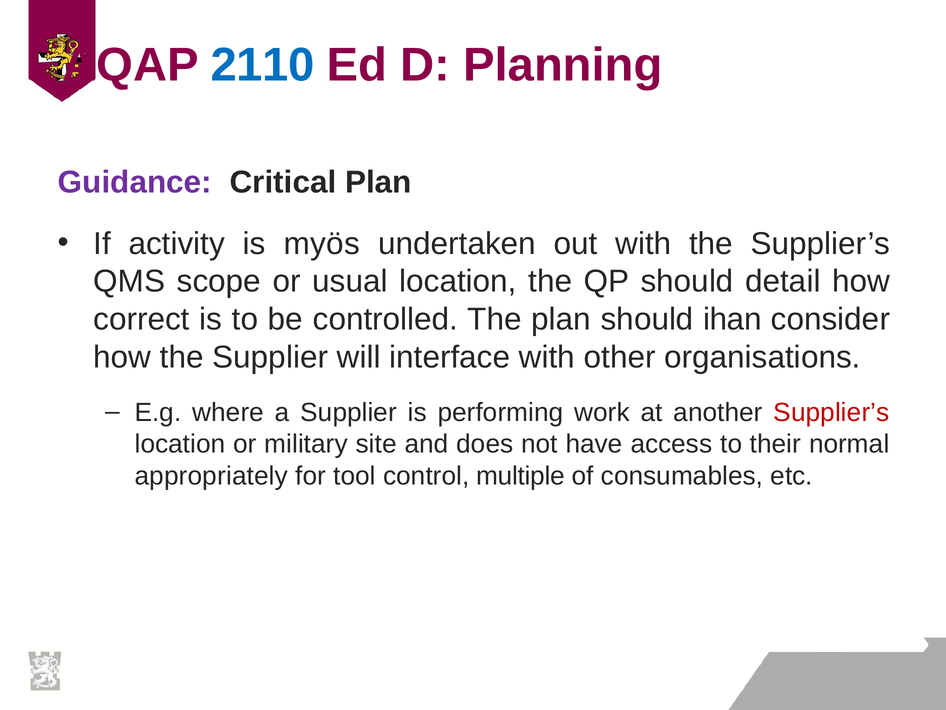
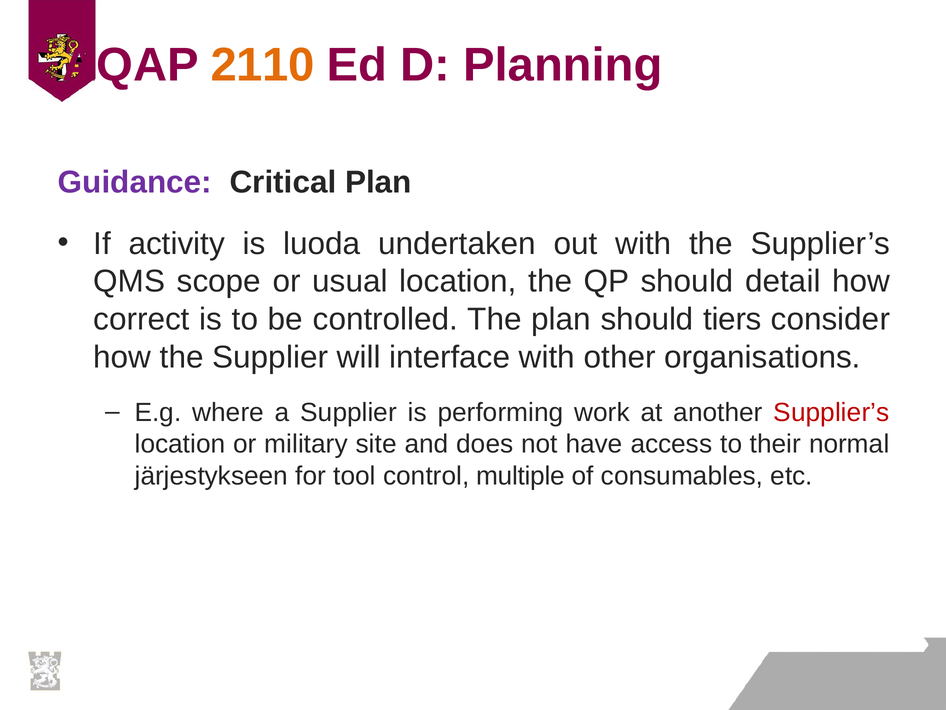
2110 colour: blue -> orange
myös: myös -> luoda
ihan: ihan -> tiers
appropriately: appropriately -> järjestykseen
